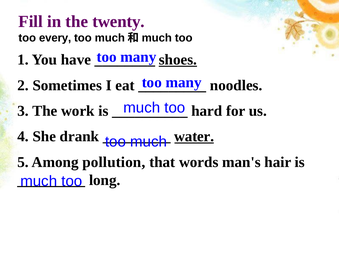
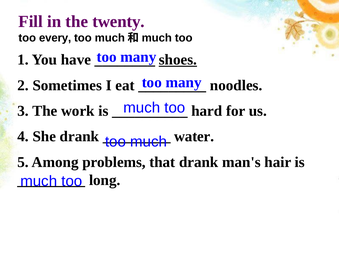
water underline: present -> none
pollution: pollution -> problems
that words: words -> drank
